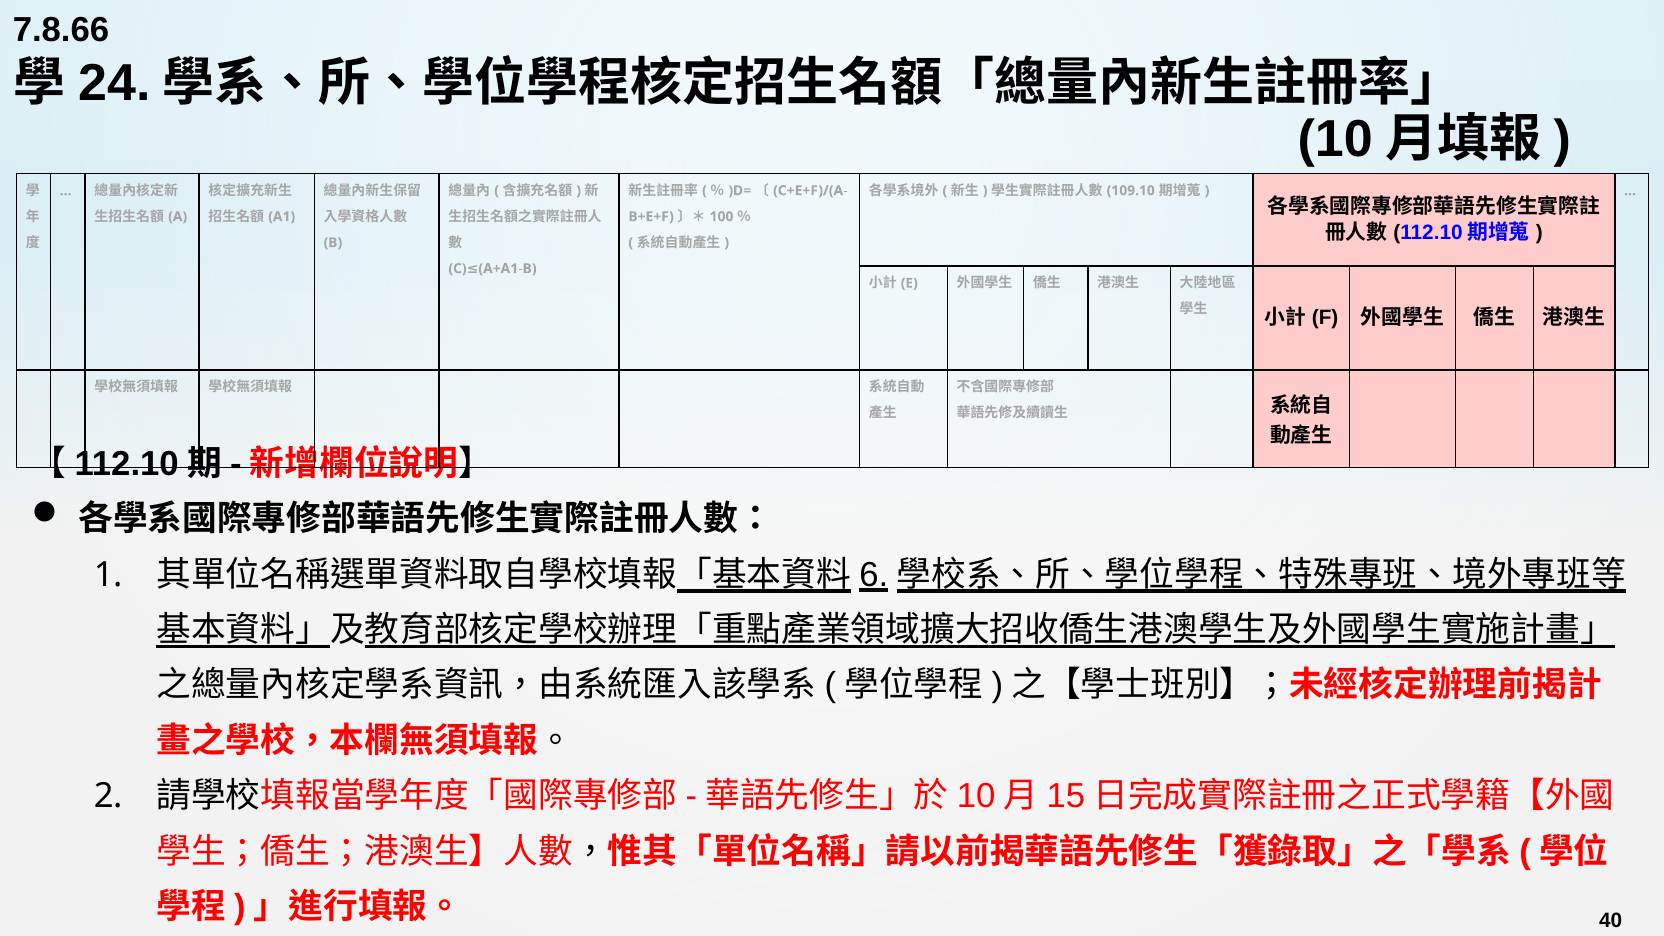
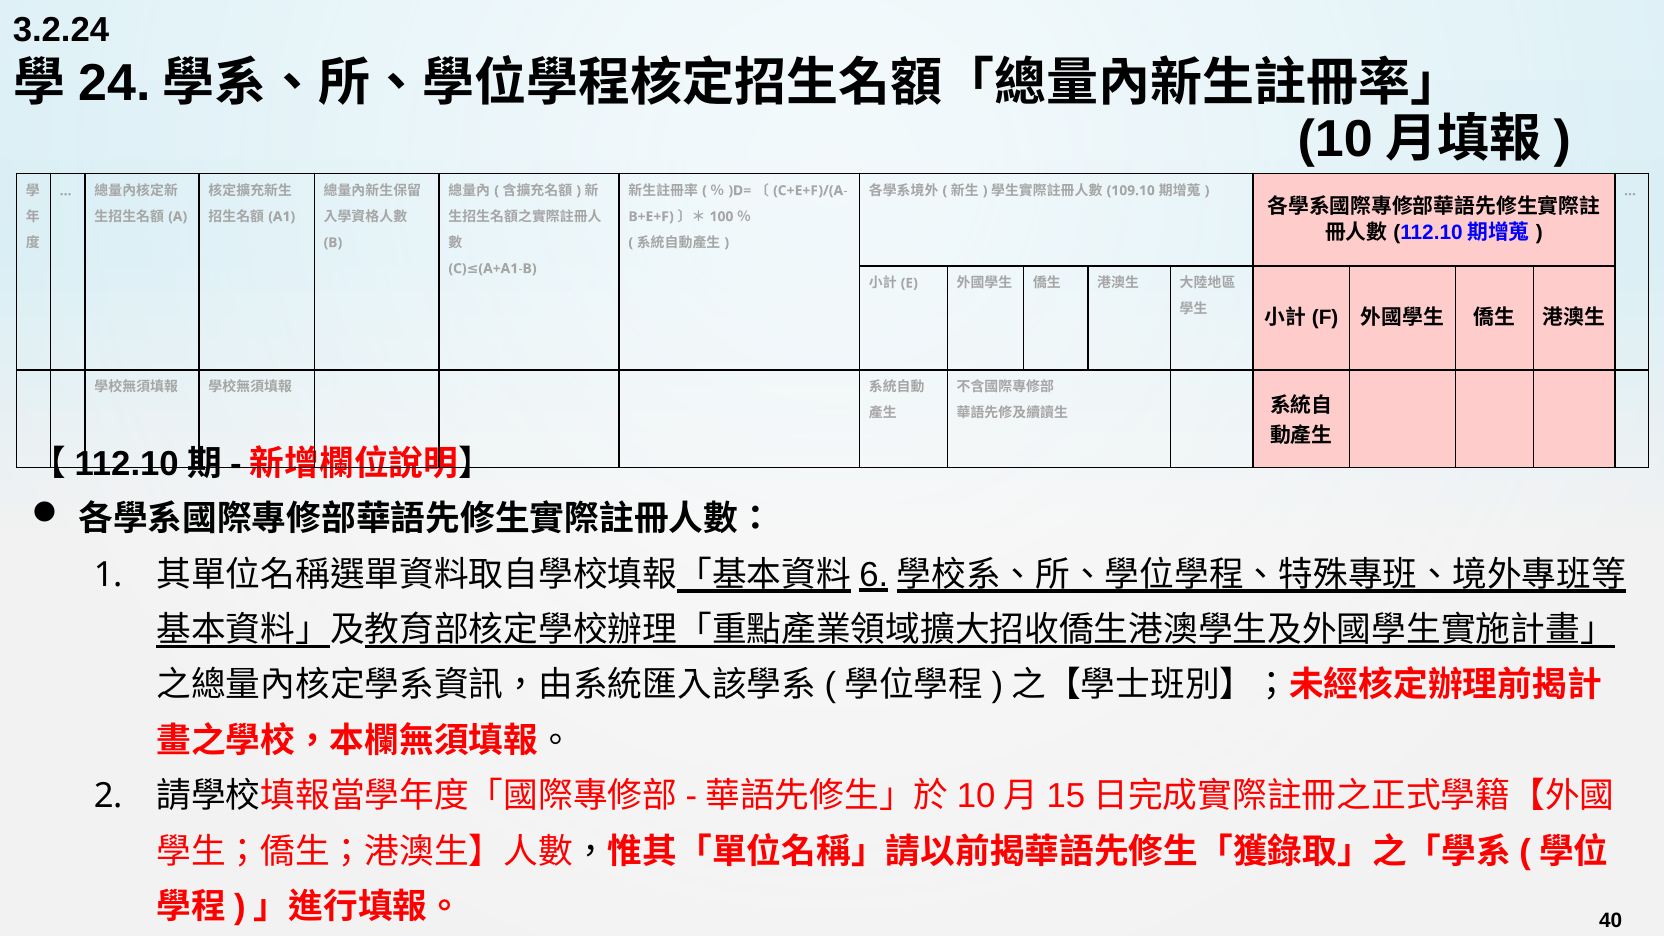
7.8.66: 7.8.66 -> 3.2.24
